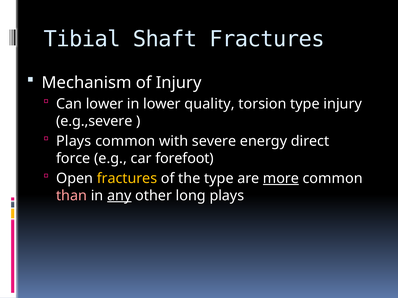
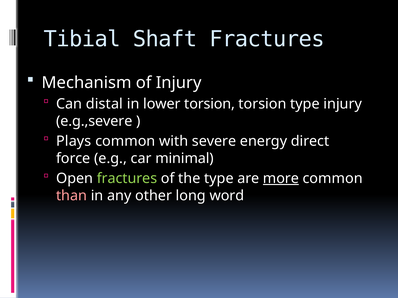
Can lower: lower -> distal
lower quality: quality -> torsion
forefoot: forefoot -> minimal
fractures at (127, 179) colour: yellow -> light green
any underline: present -> none
long plays: plays -> word
